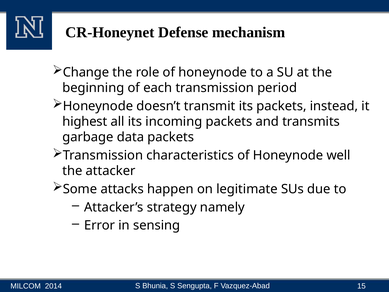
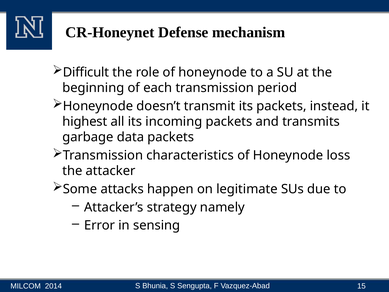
Change: Change -> Difficult
well: well -> loss
